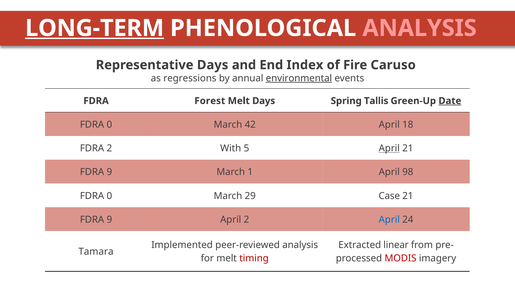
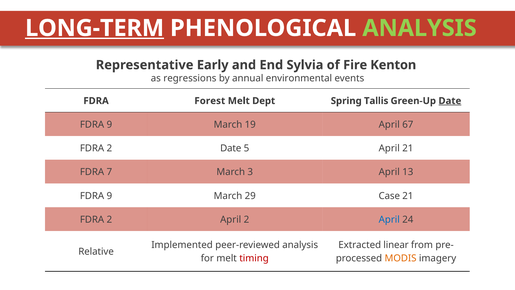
ANALYSIS at (420, 28) colour: pink -> light green
Representative Days: Days -> Early
Index: Index -> Sylvia
Caruso: Caruso -> Kenton
environmental underline: present -> none
Melt Days: Days -> Dept
0 at (109, 124): 0 -> 9
42: 42 -> 19
18: 18 -> 67
2 With: With -> Date
April at (389, 148) underline: present -> none
9 at (109, 172): 9 -> 7
1: 1 -> 3
98: 98 -> 13
0 at (109, 196): 0 -> 9
9 at (109, 219): 9 -> 2
Tamara: Tamara -> Relative
MODIS colour: red -> orange
